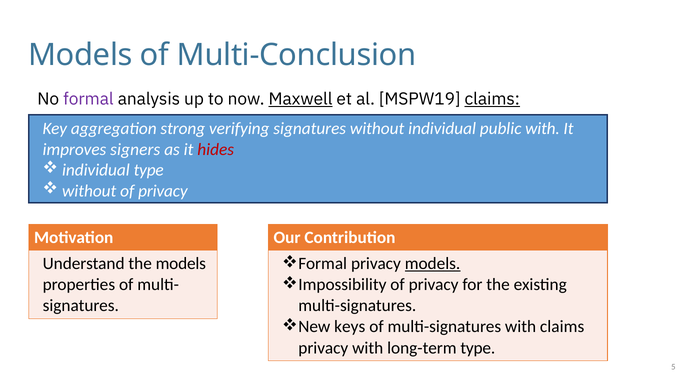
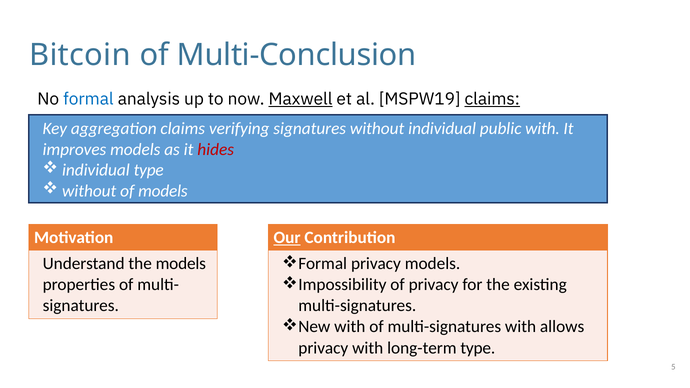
Models at (80, 55): Models -> Bitcoin
formal colour: purple -> blue
aggregation strong: strong -> claims
improves signers: signers -> models
privacy at (163, 191): privacy -> models
Our underline: none -> present
models at (433, 264) underline: present -> none
keys at (350, 327): keys -> with
with claims: claims -> allows
